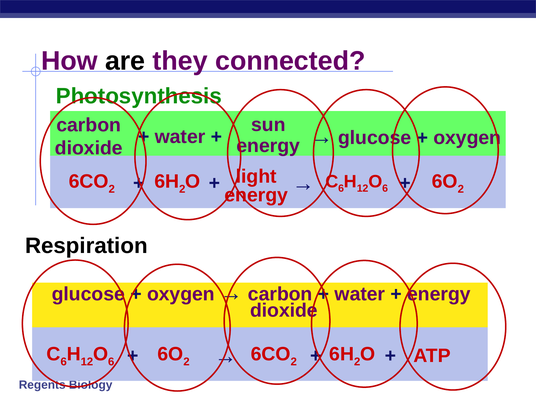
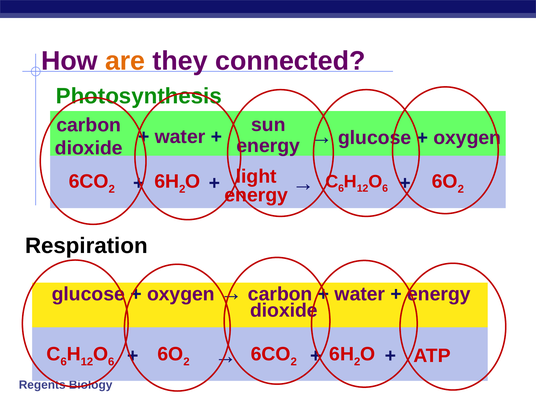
are colour: black -> orange
